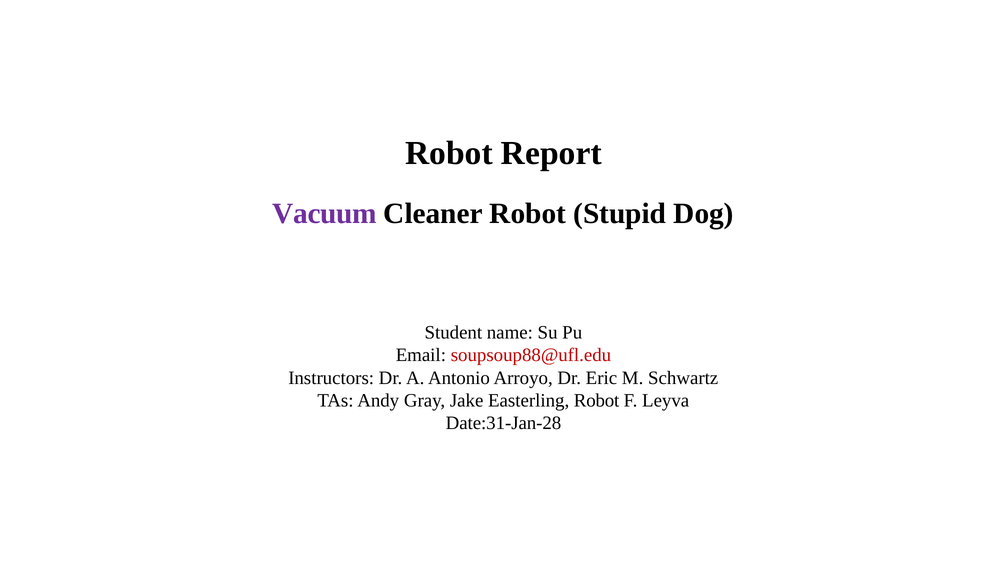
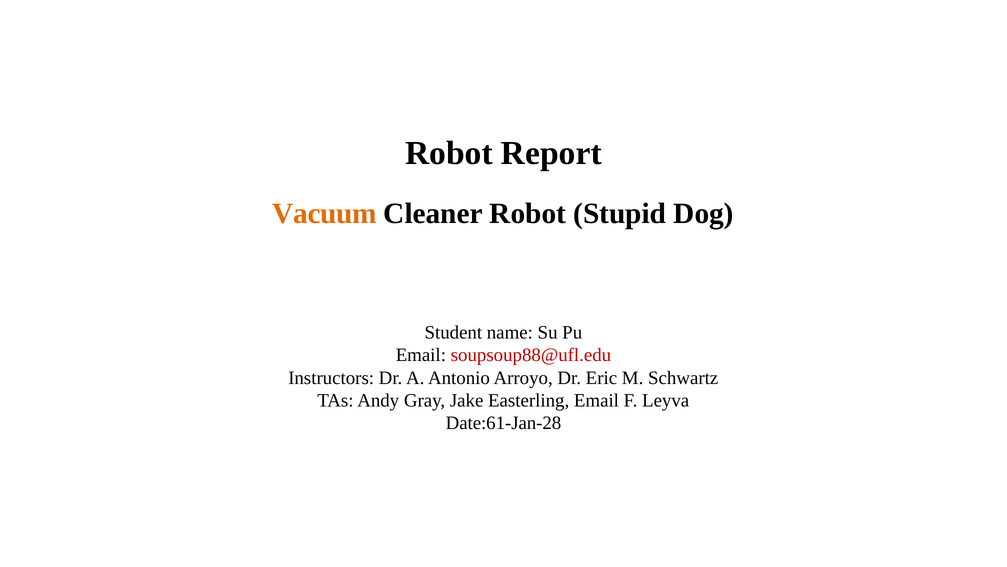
Vacuum colour: purple -> orange
Easterling Robot: Robot -> Email
Date:31-Jan-28: Date:31-Jan-28 -> Date:61-Jan-28
